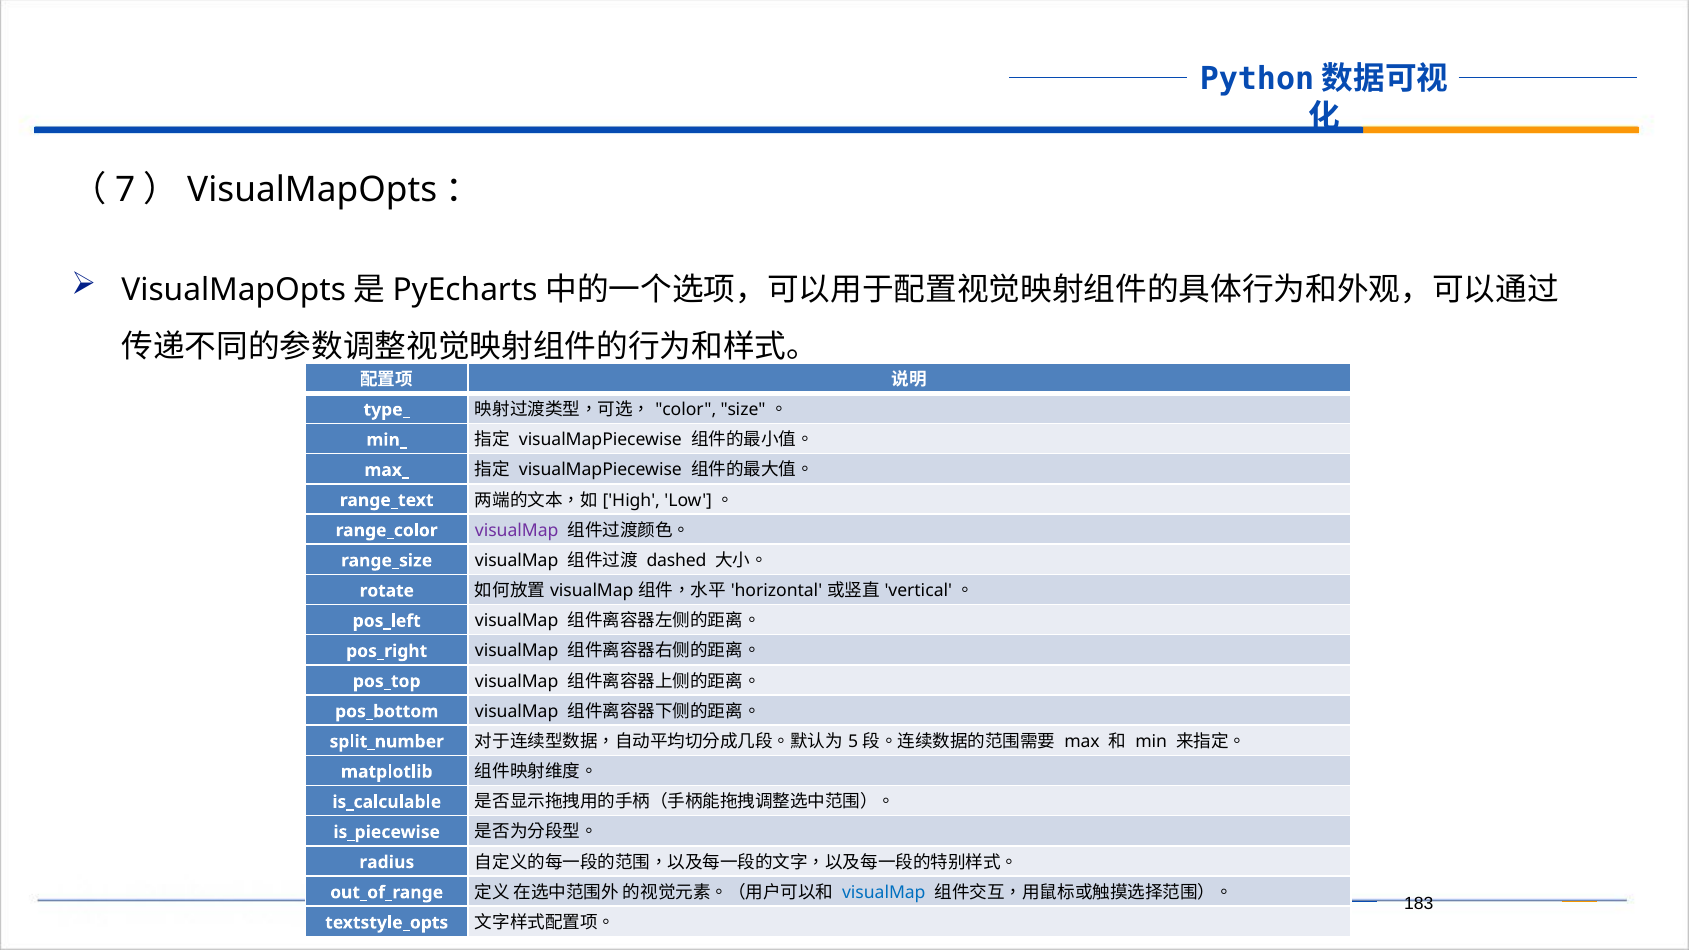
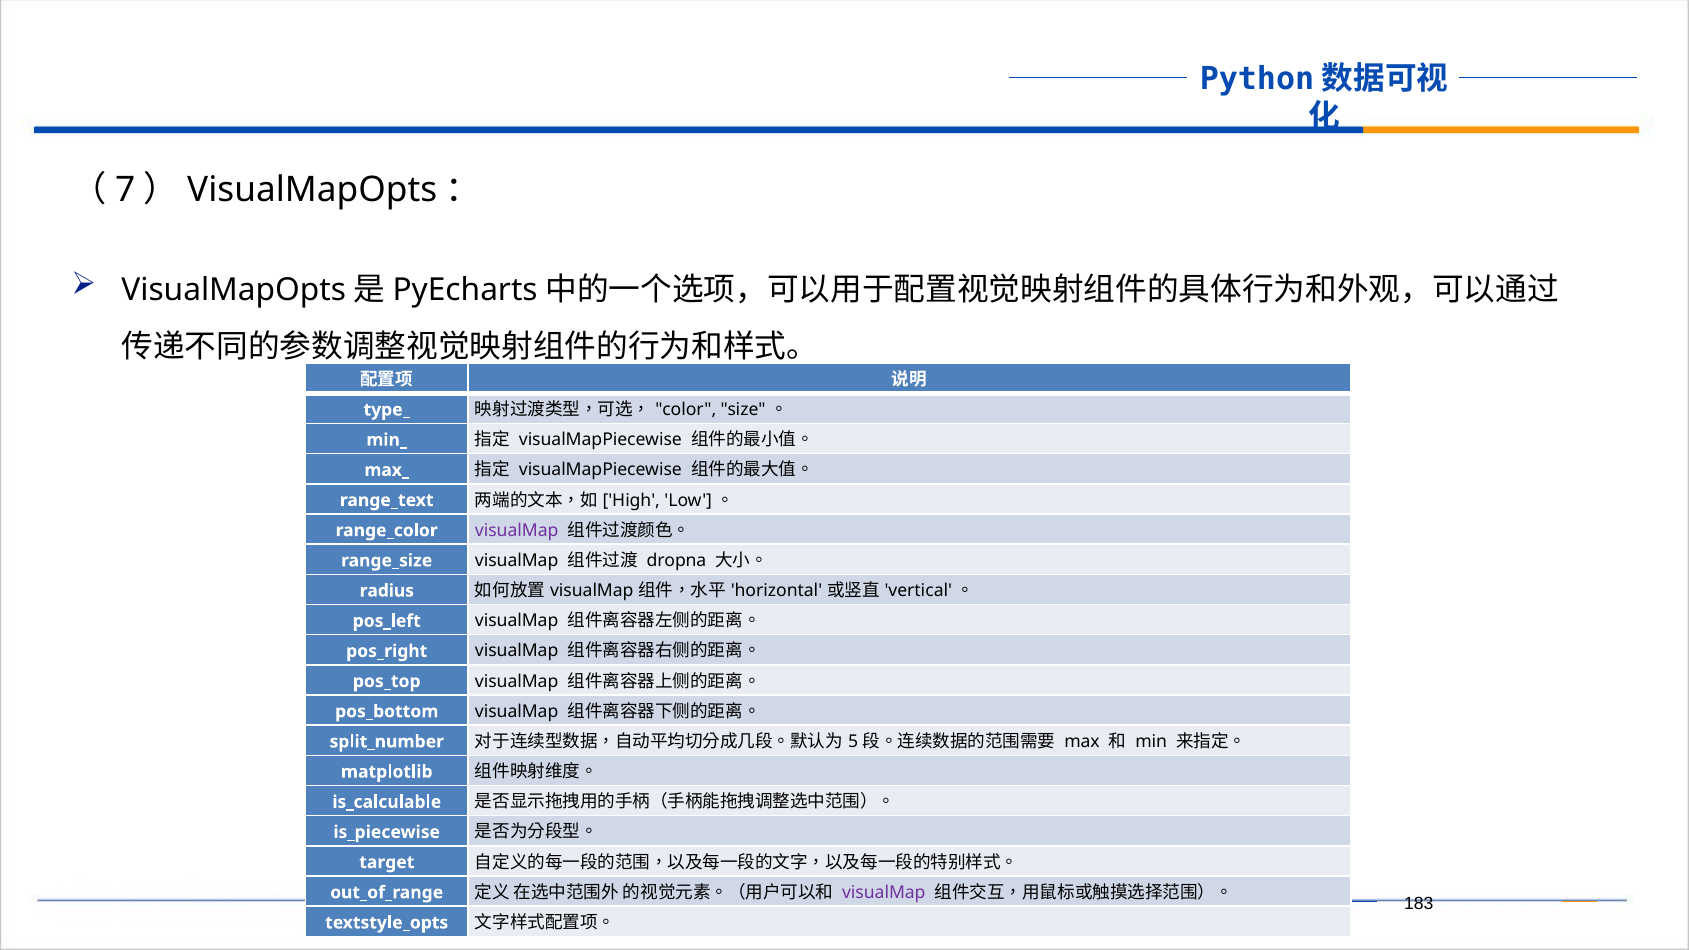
dashed: dashed -> dropna
rotate: rotate -> radius
radius: radius -> target
visualMap at (884, 893) colour: blue -> purple
